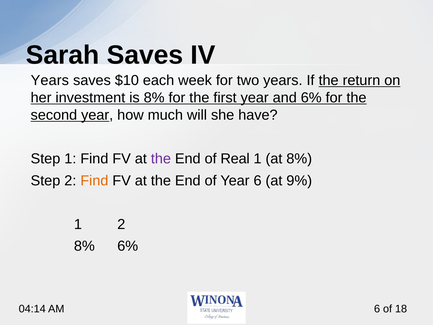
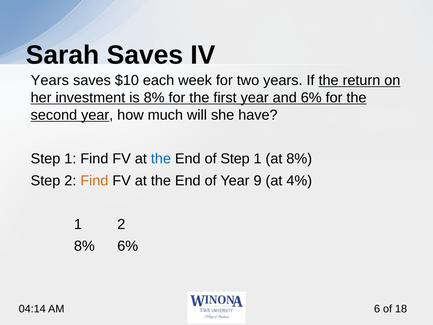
the at (161, 159) colour: purple -> blue
of Real: Real -> Step
Year 6: 6 -> 9
9%: 9% -> 4%
